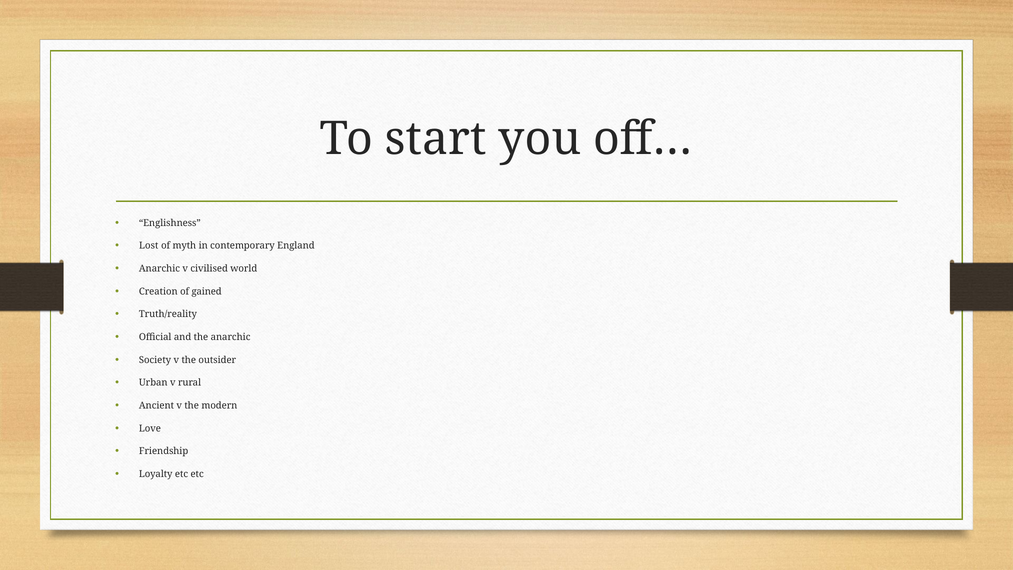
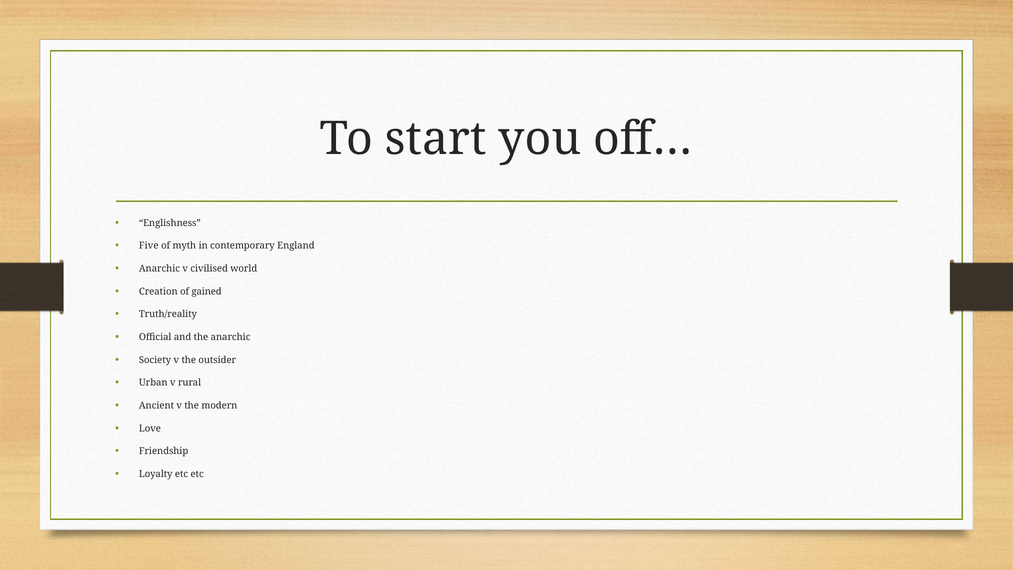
Lost: Lost -> Five
